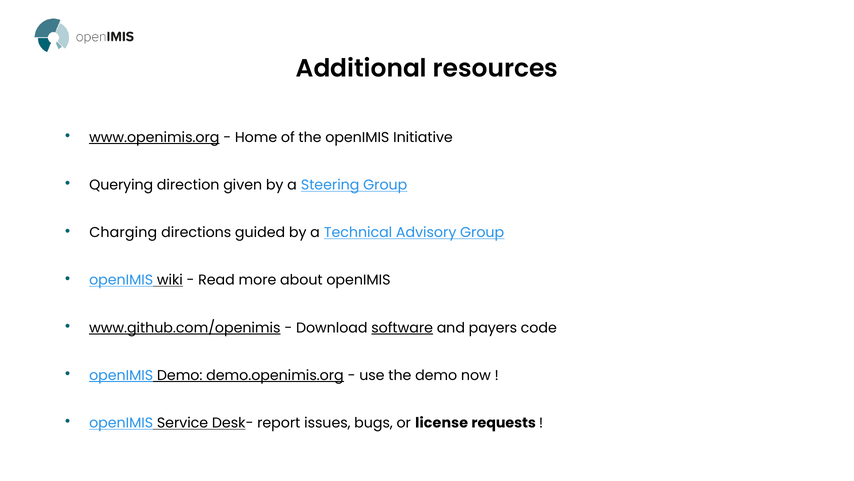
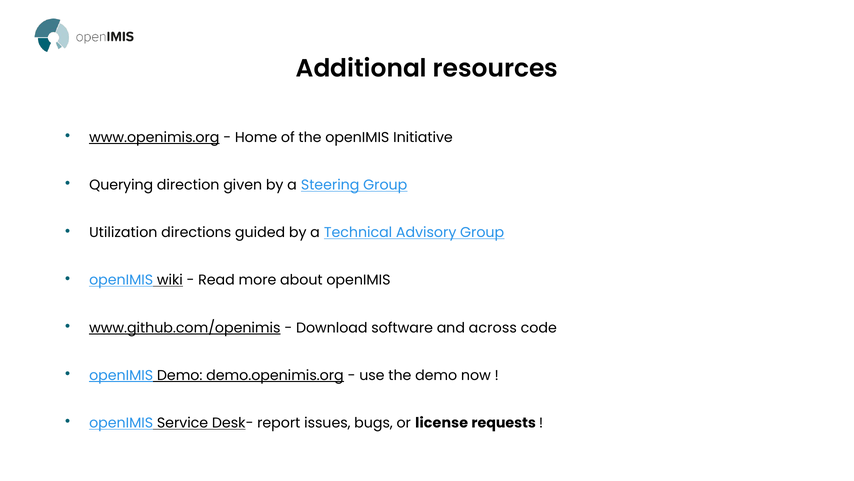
Charging: Charging -> Utilization
software underline: present -> none
payers: payers -> across
